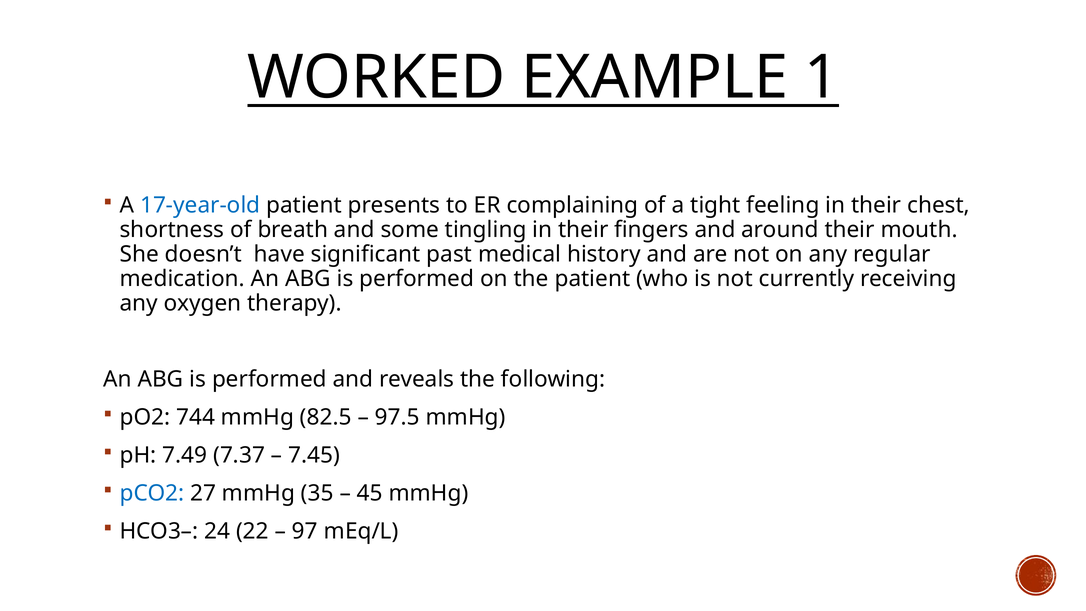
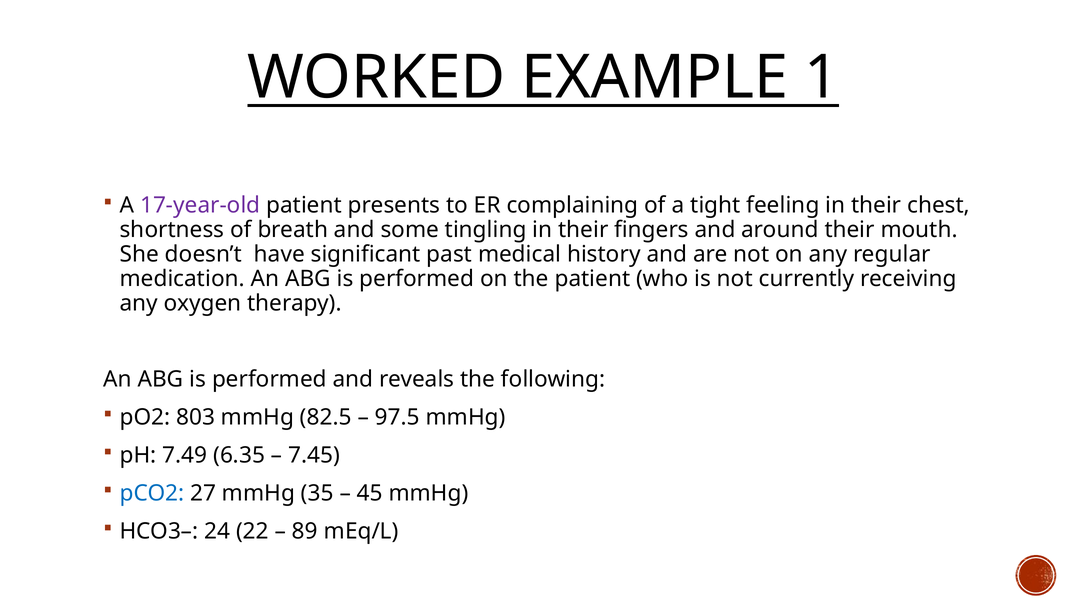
17-year-old colour: blue -> purple
744: 744 -> 803
7.37: 7.37 -> 6.35
97: 97 -> 89
